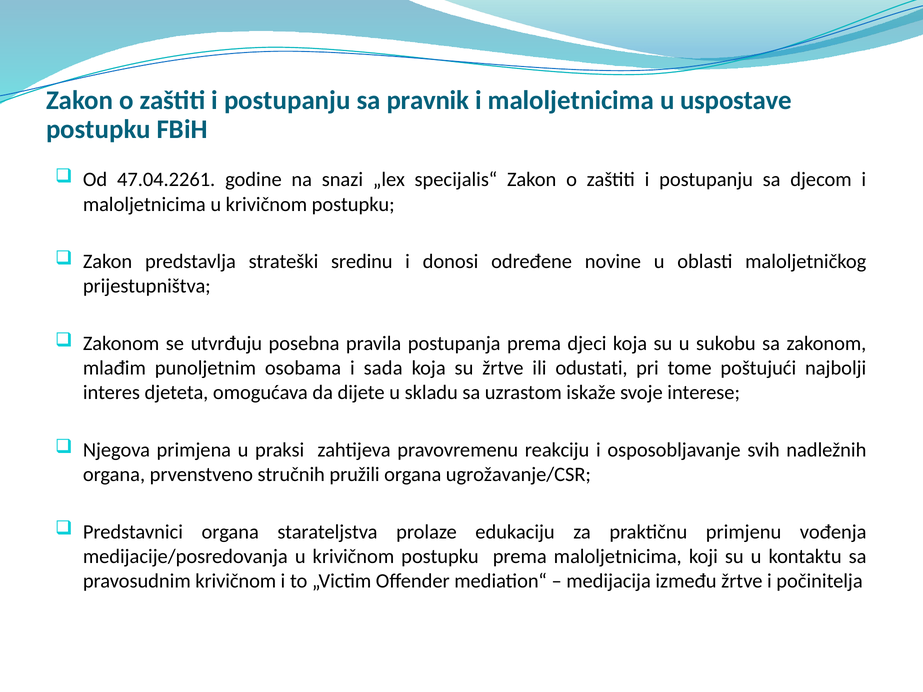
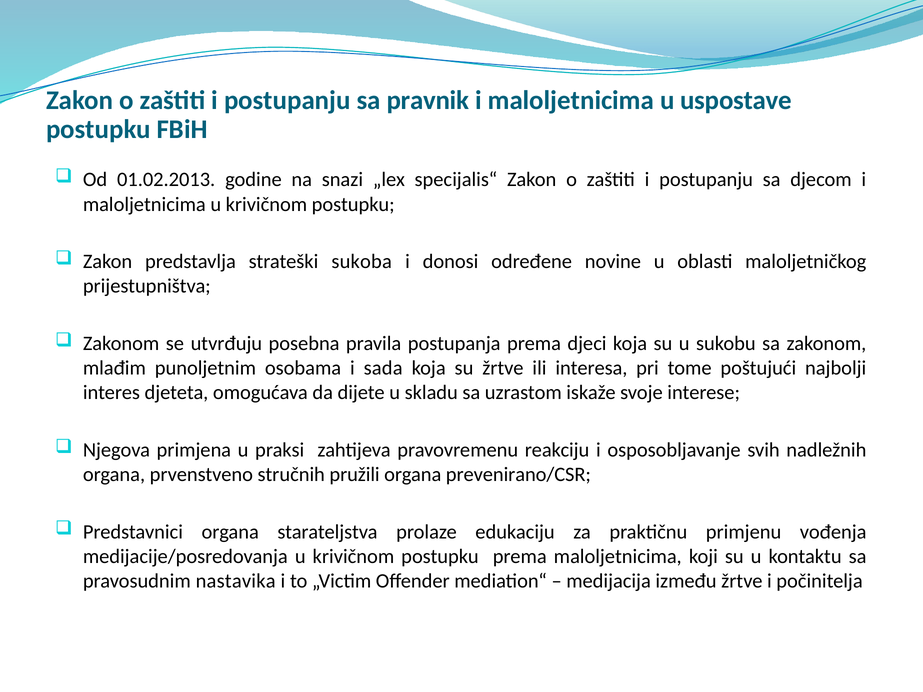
47.04.2261: 47.04.2261 -> 01.02.2013
sredinu: sredinu -> sukoba
odustati: odustati -> interesa
ugrožavanje/CSR: ugrožavanje/CSR -> prevenirano/CSR
pravosudnim krivičnom: krivičnom -> nastavika
